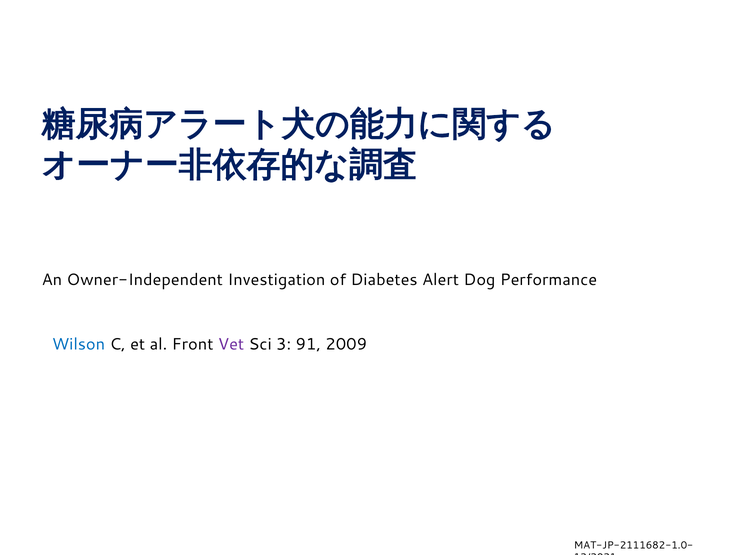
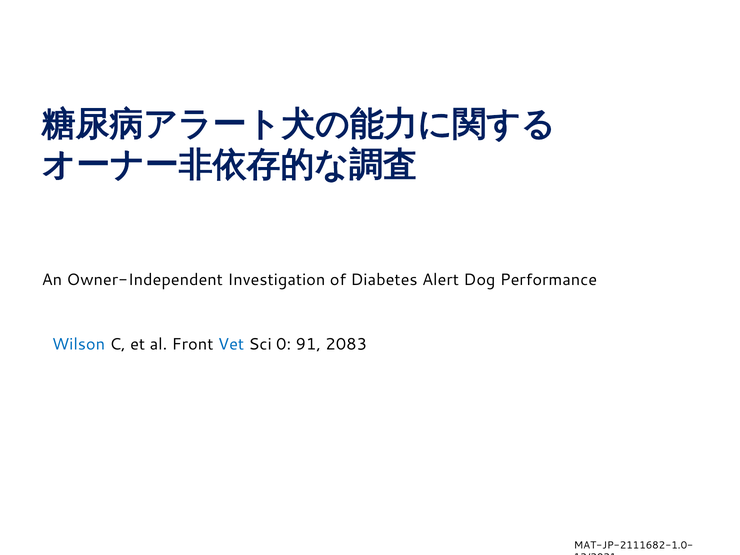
Vet colour: purple -> blue
3: 3 -> 0
2009: 2009 -> 2083
